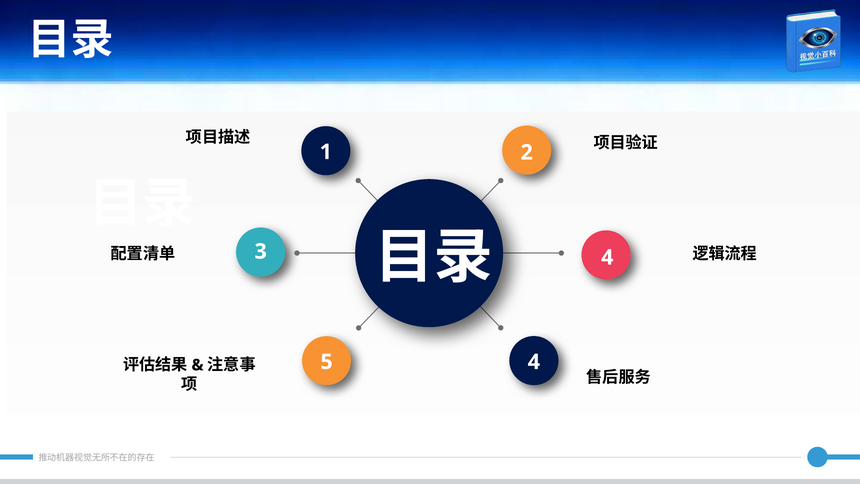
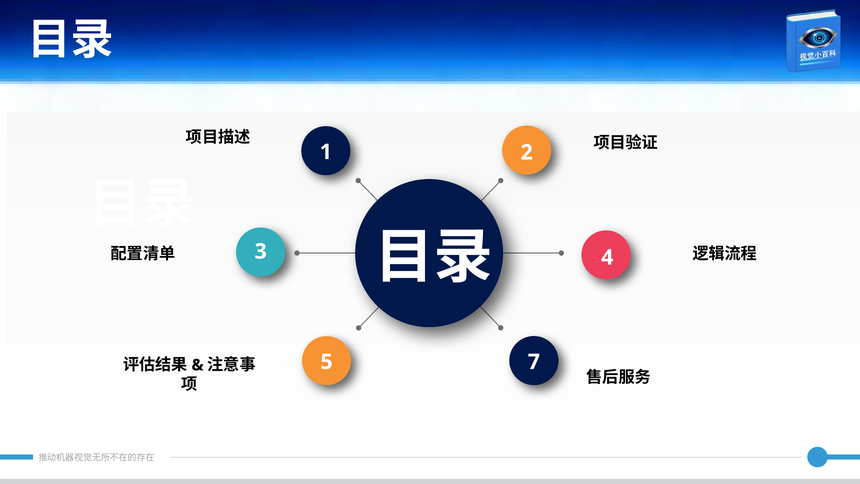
5 4: 4 -> 7
